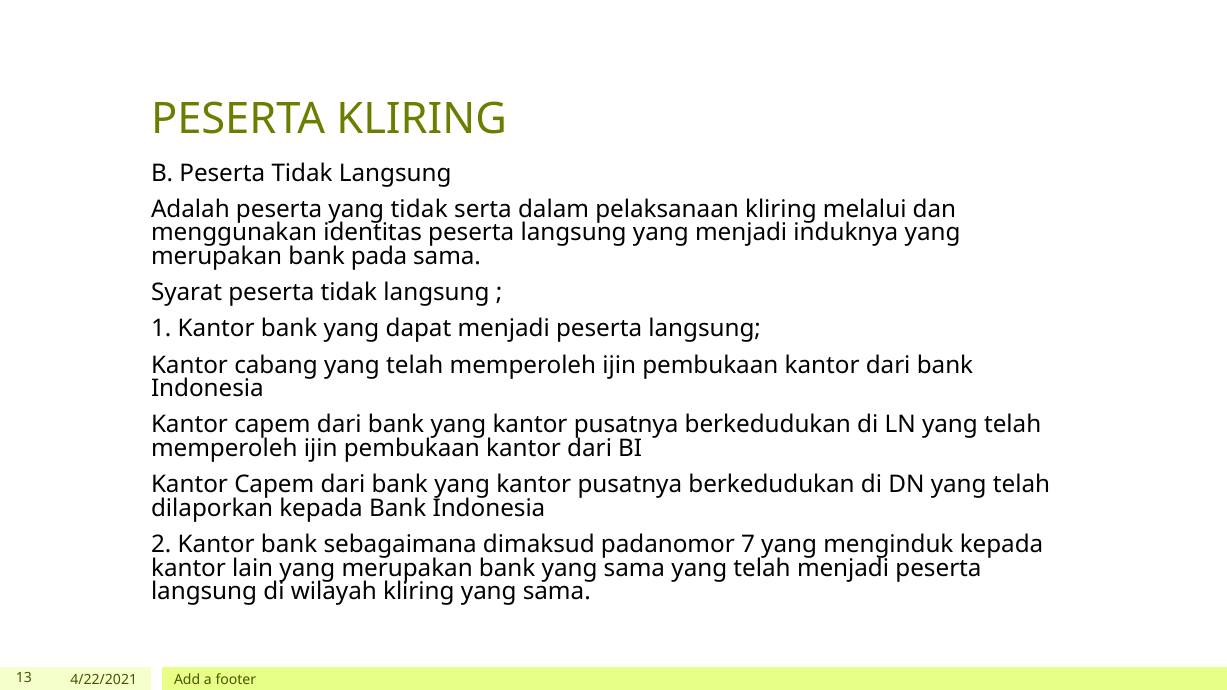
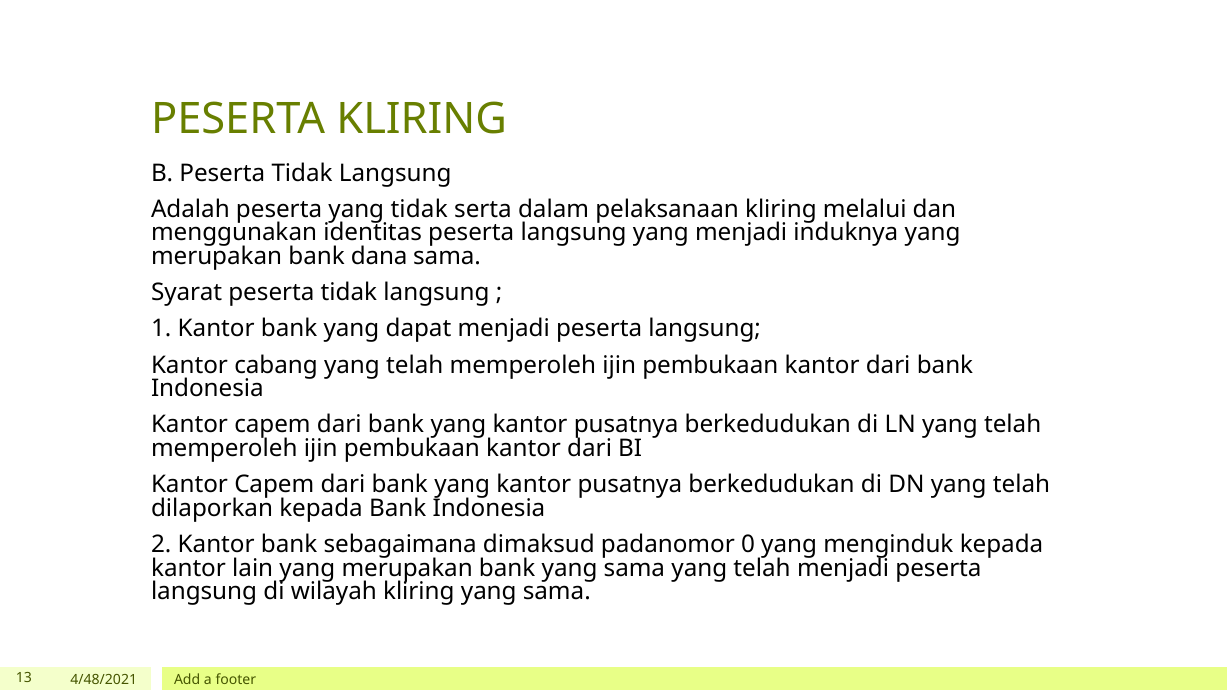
pada: pada -> dana
7: 7 -> 0
4/22/2021: 4/22/2021 -> 4/48/2021
